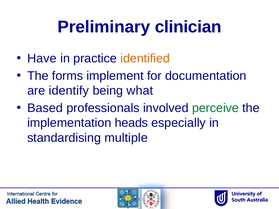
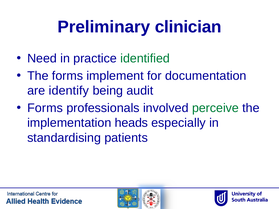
Have: Have -> Need
identified colour: orange -> green
what: what -> audit
Based at (45, 108): Based -> Forms
multiple: multiple -> patients
